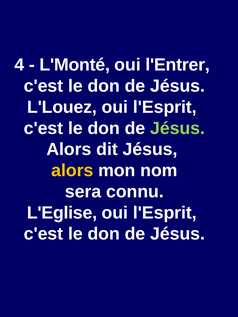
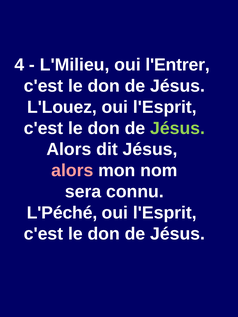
L'Monté: L'Monté -> L'Milieu
alors at (72, 171) colour: yellow -> pink
L'Eglise: L'Eglise -> L'Péché
